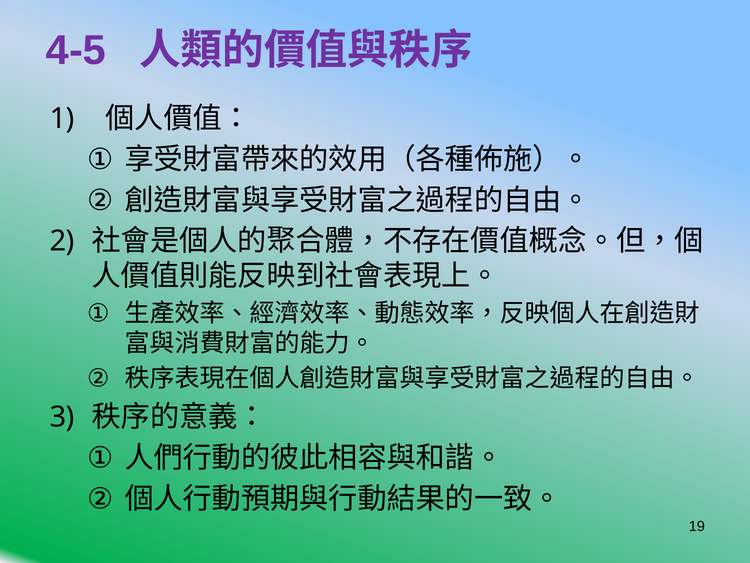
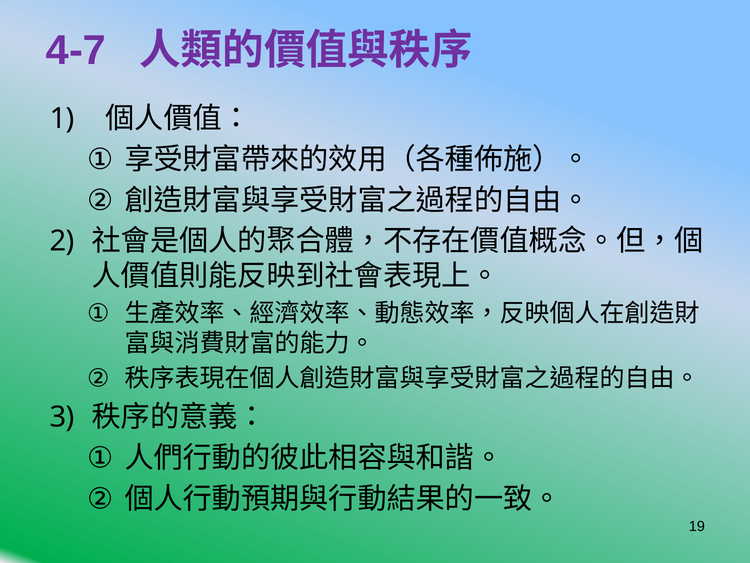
4-5: 4-5 -> 4-7
